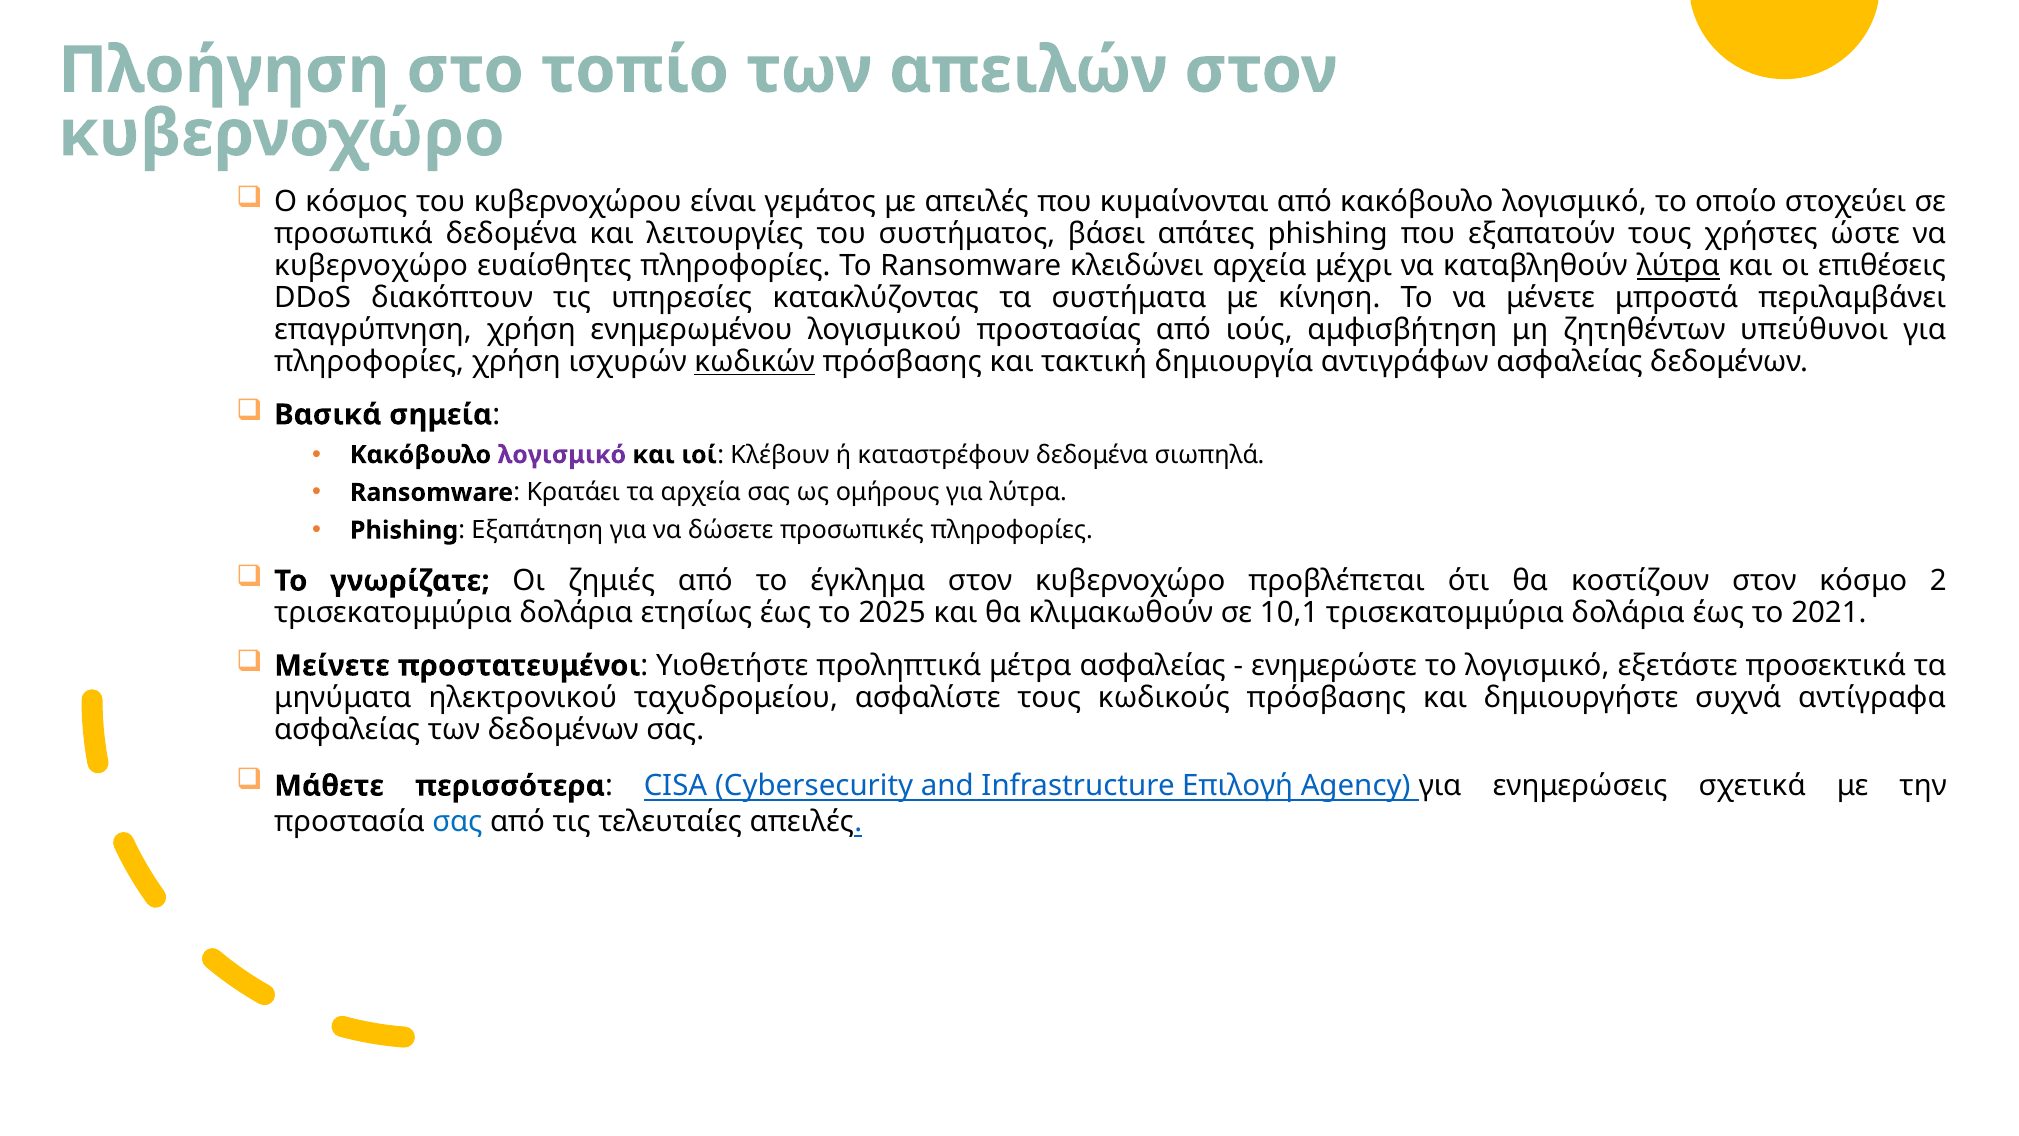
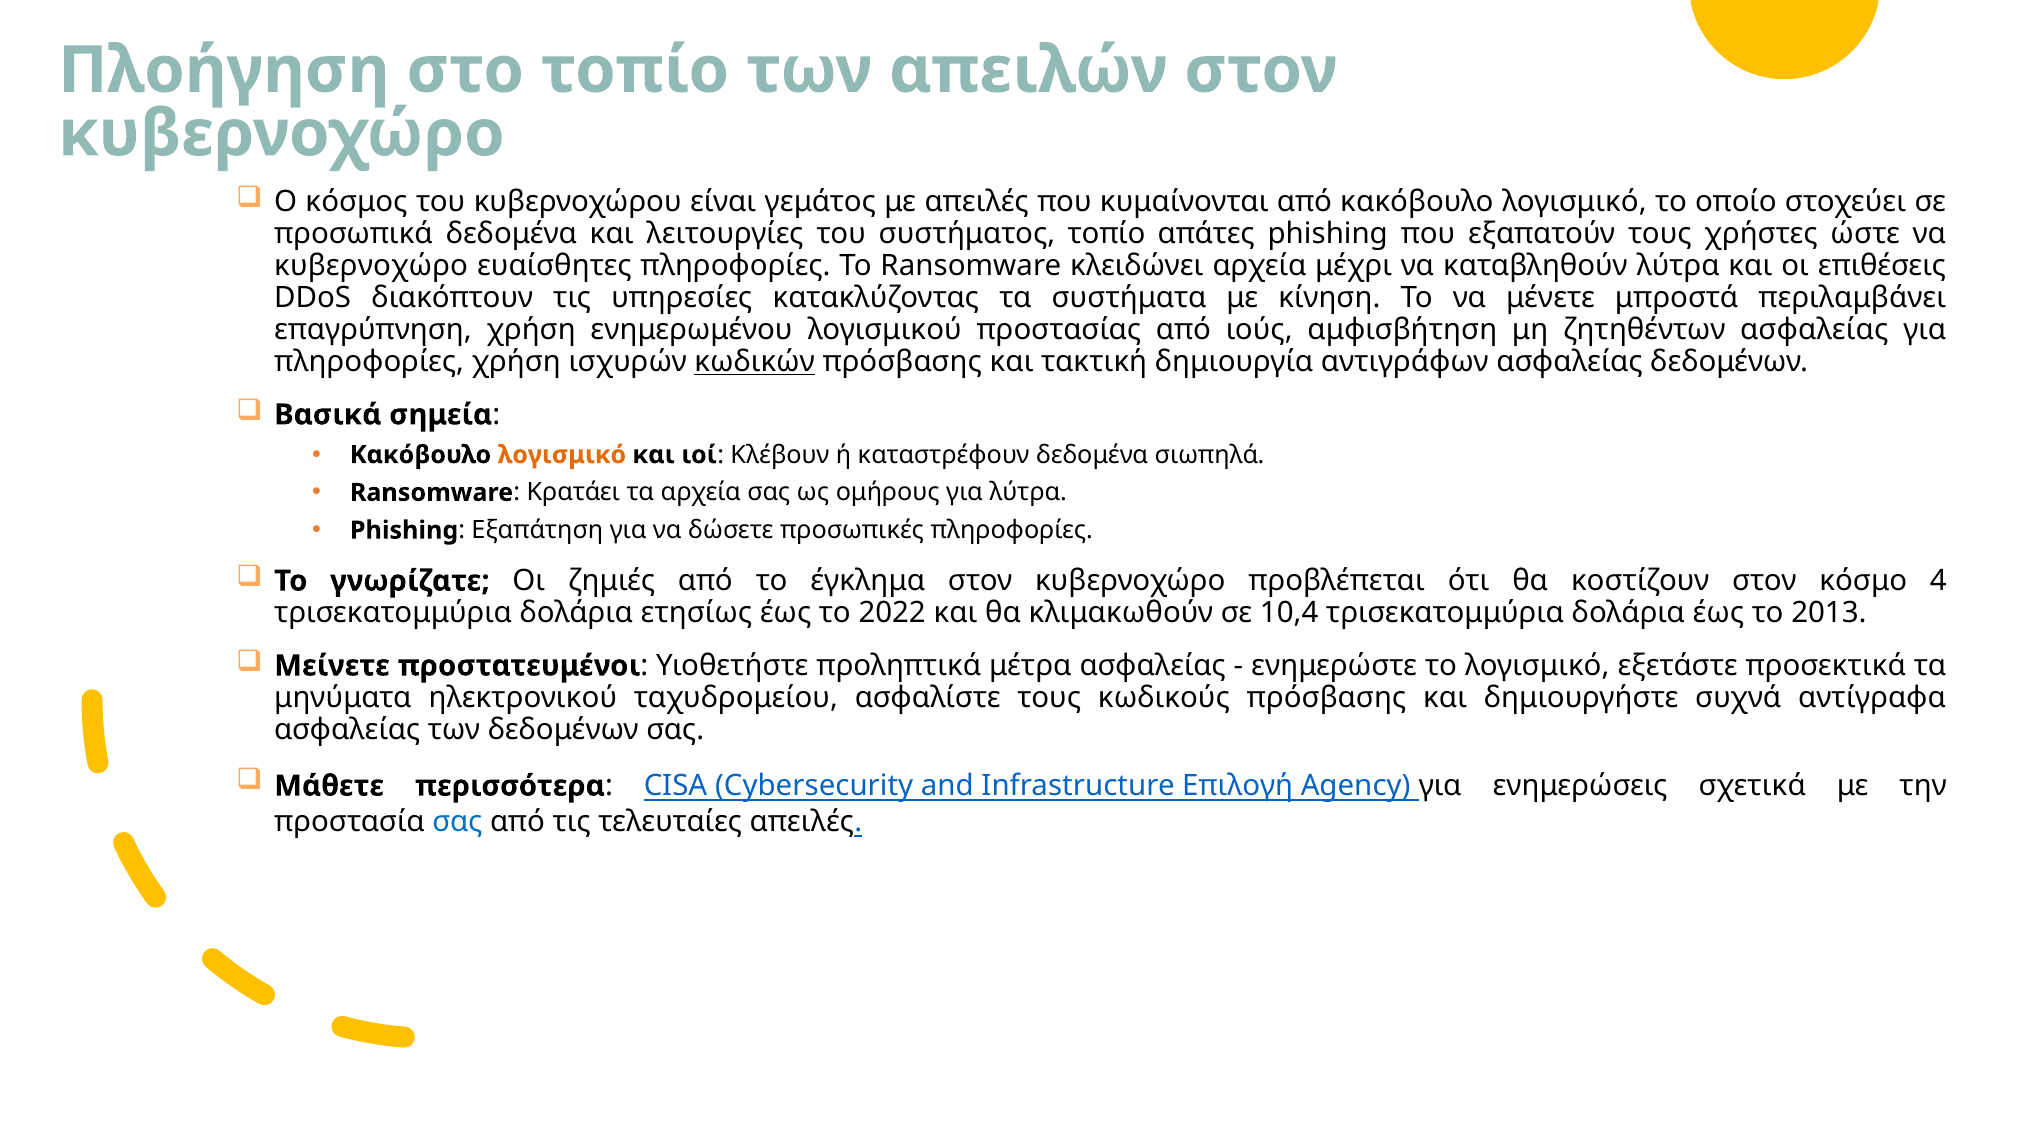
συστήματος βάσει: βάσει -> τοπίο
λύτρα at (1678, 266) underline: present -> none
ζητηθέντων υπεύθυνοι: υπεύθυνοι -> ασφαλείας
λογισμικό at (562, 455) colour: purple -> orange
2: 2 -> 4
2025: 2025 -> 2022
10,1: 10,1 -> 10,4
2021: 2021 -> 2013
